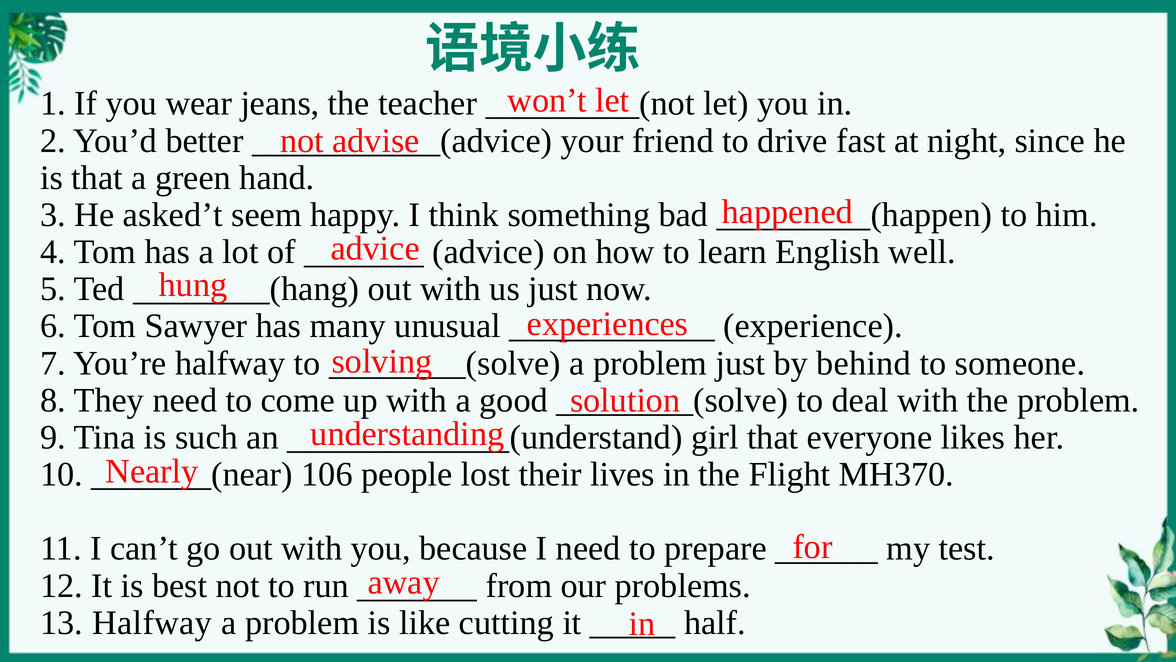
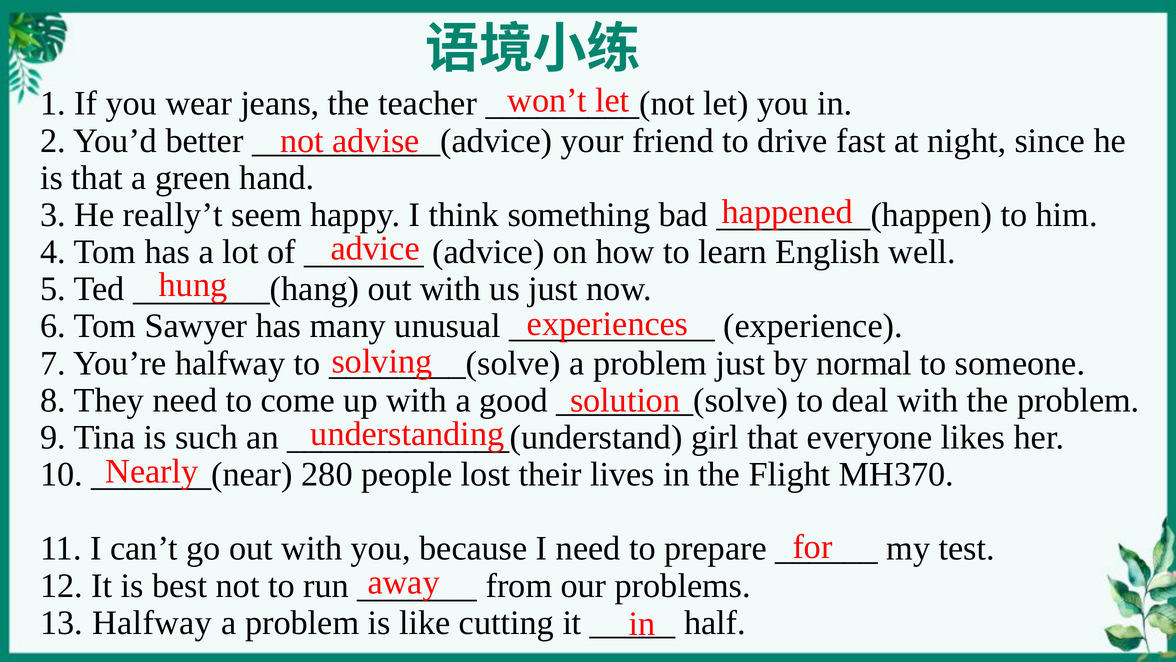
asked’t: asked’t -> really’t
behind: behind -> normal
106: 106 -> 280
